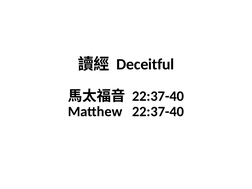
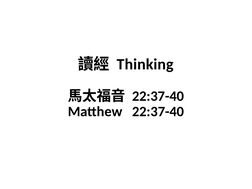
Deceitful: Deceitful -> Thinking
